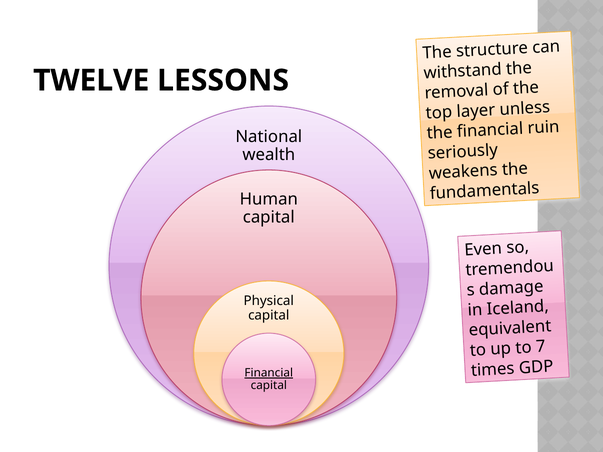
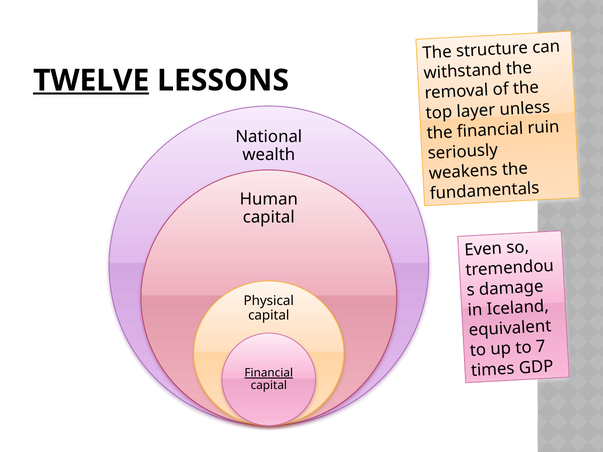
TWELVE underline: none -> present
